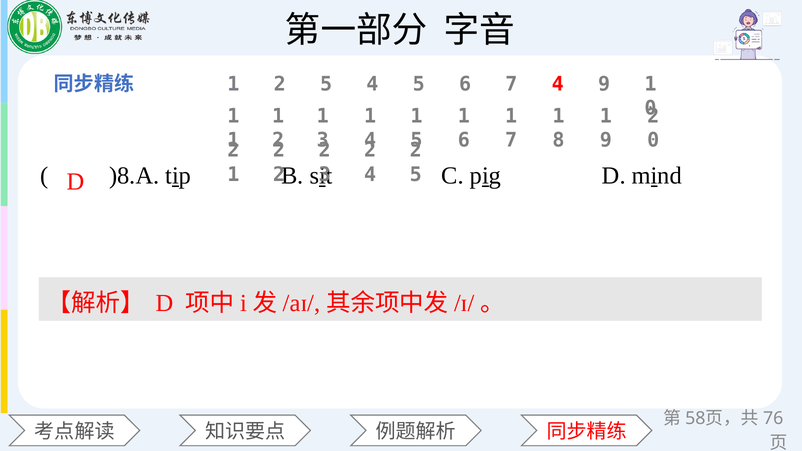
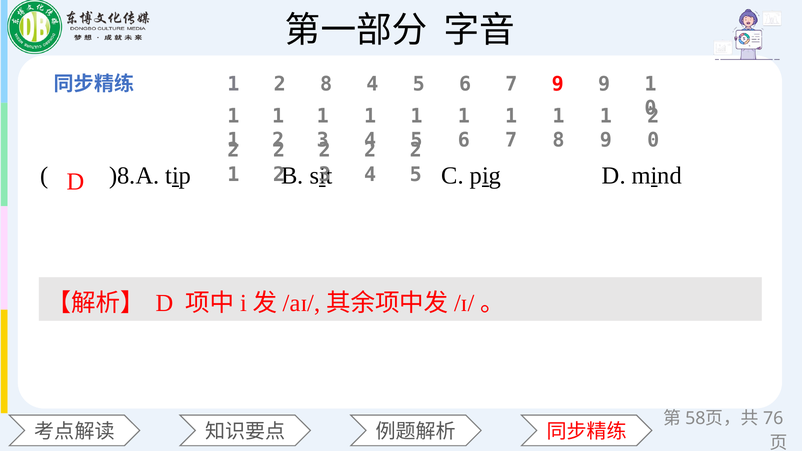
1 2 5: 5 -> 8
7 4: 4 -> 9
